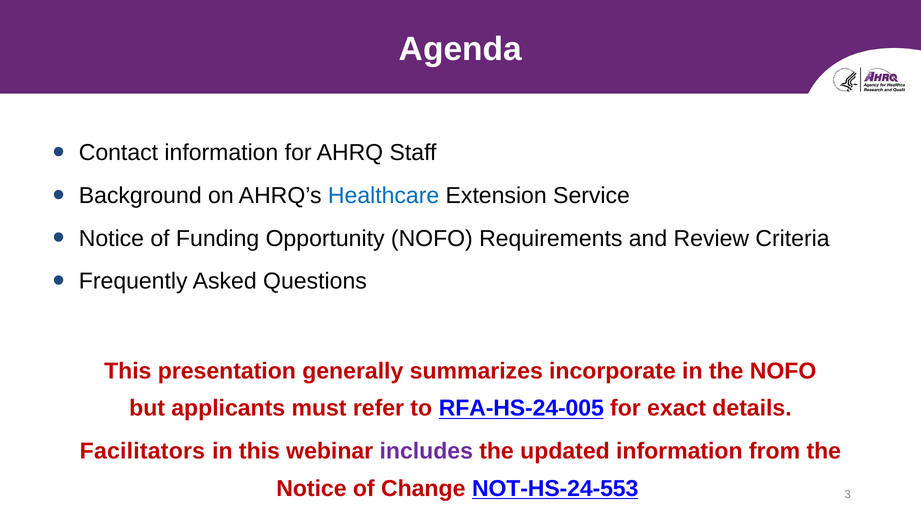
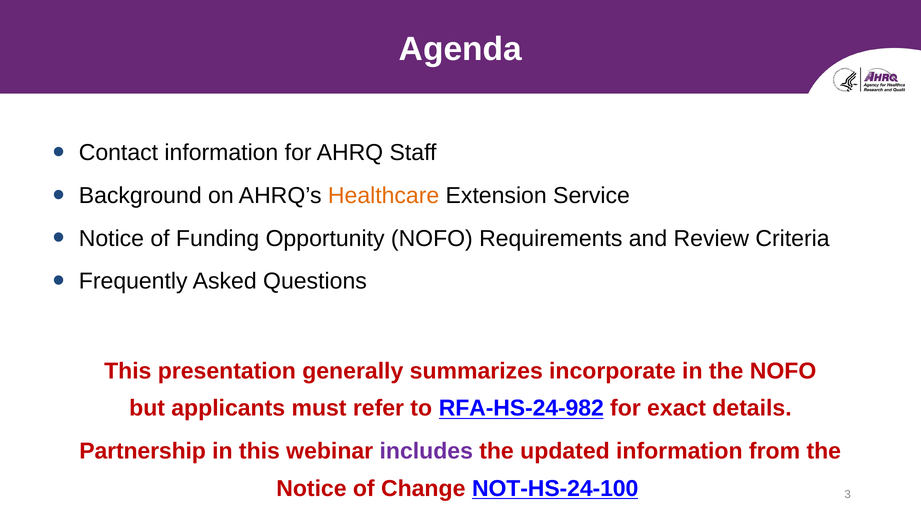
Healthcare colour: blue -> orange
RFA-HS-24-005: RFA-HS-24-005 -> RFA-HS-24-982
Facilitators: Facilitators -> Partnership
NOT-HS-24-553: NOT-HS-24-553 -> NOT-HS-24-100
